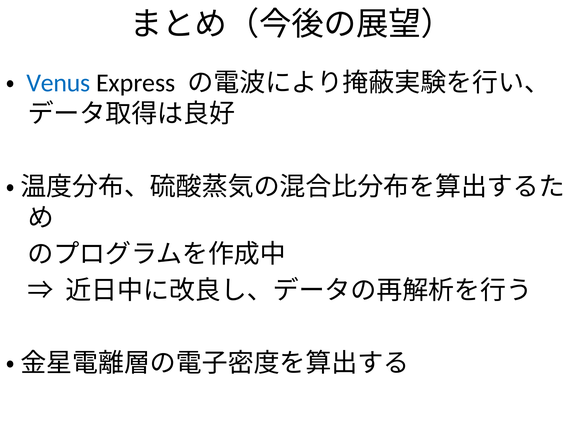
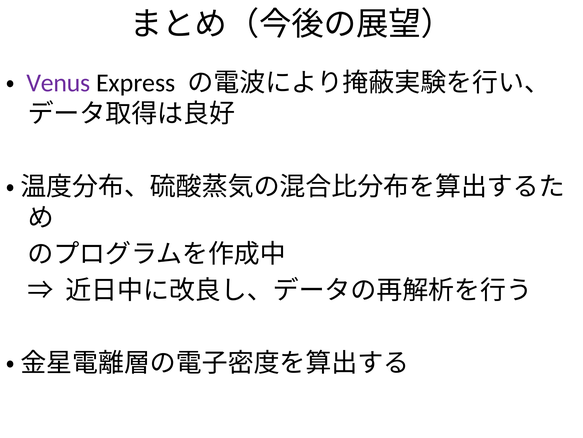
Venus colour: blue -> purple
